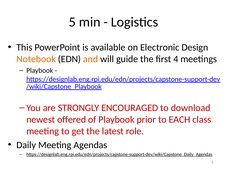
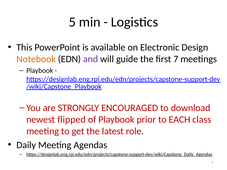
and colour: orange -> purple
4: 4 -> 7
offered: offered -> flipped
